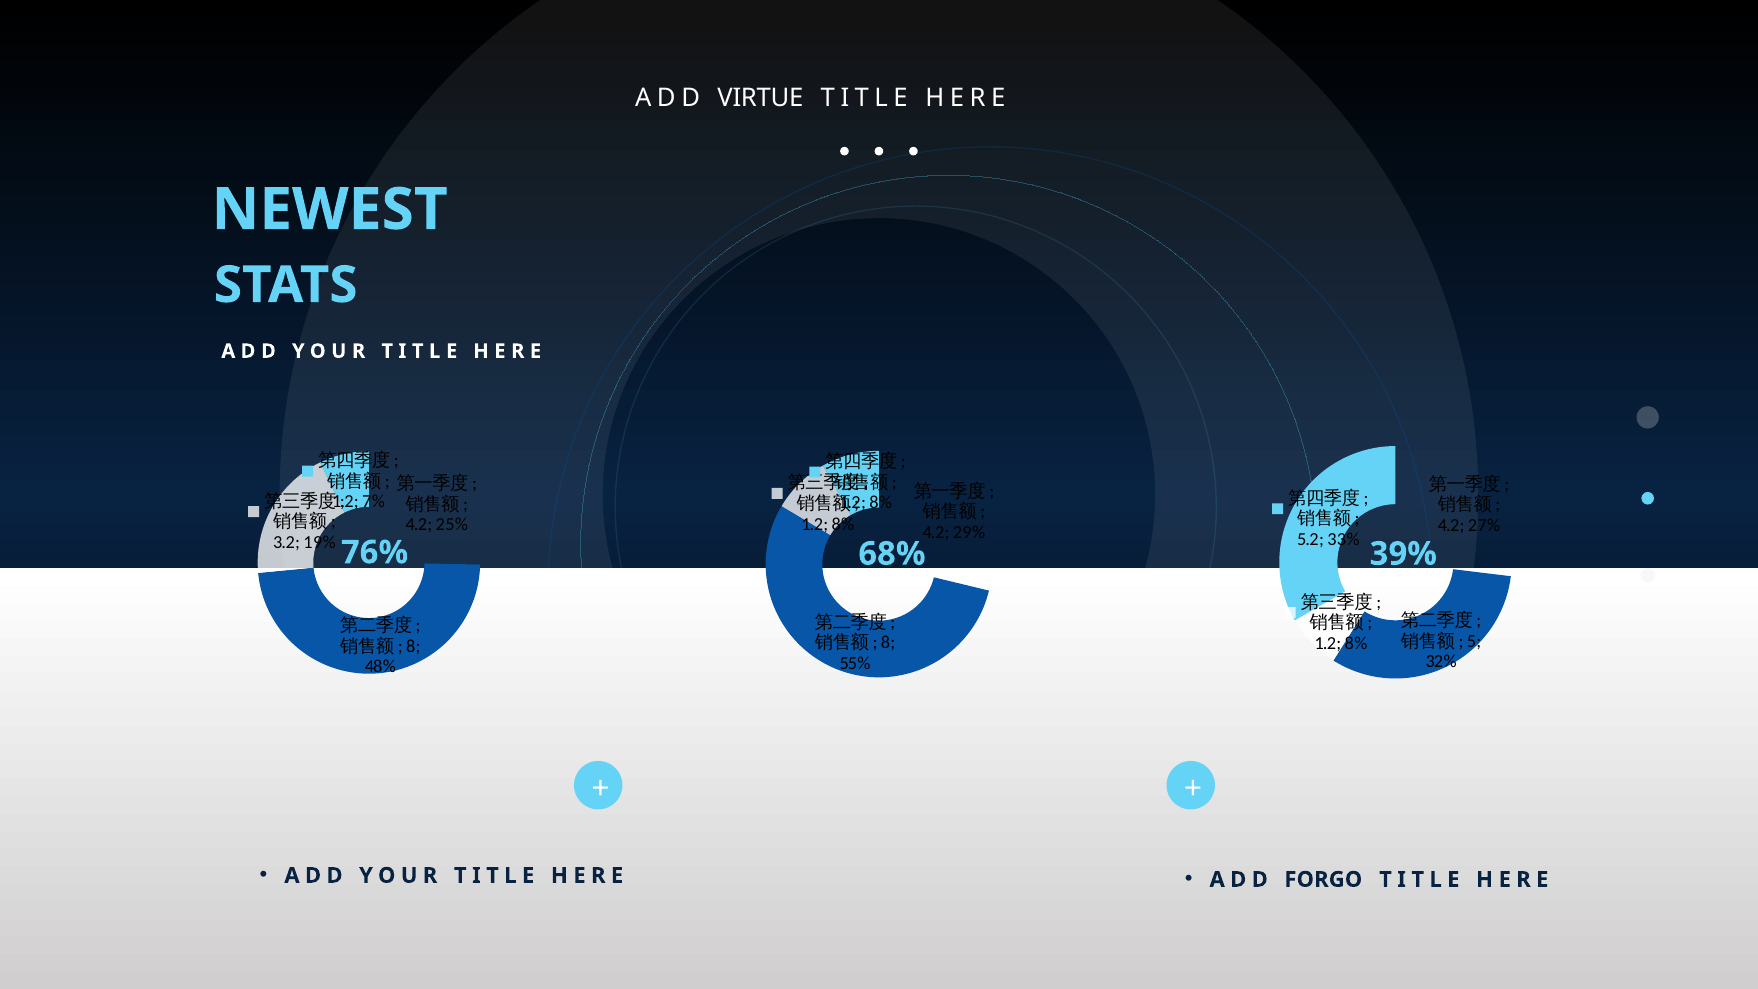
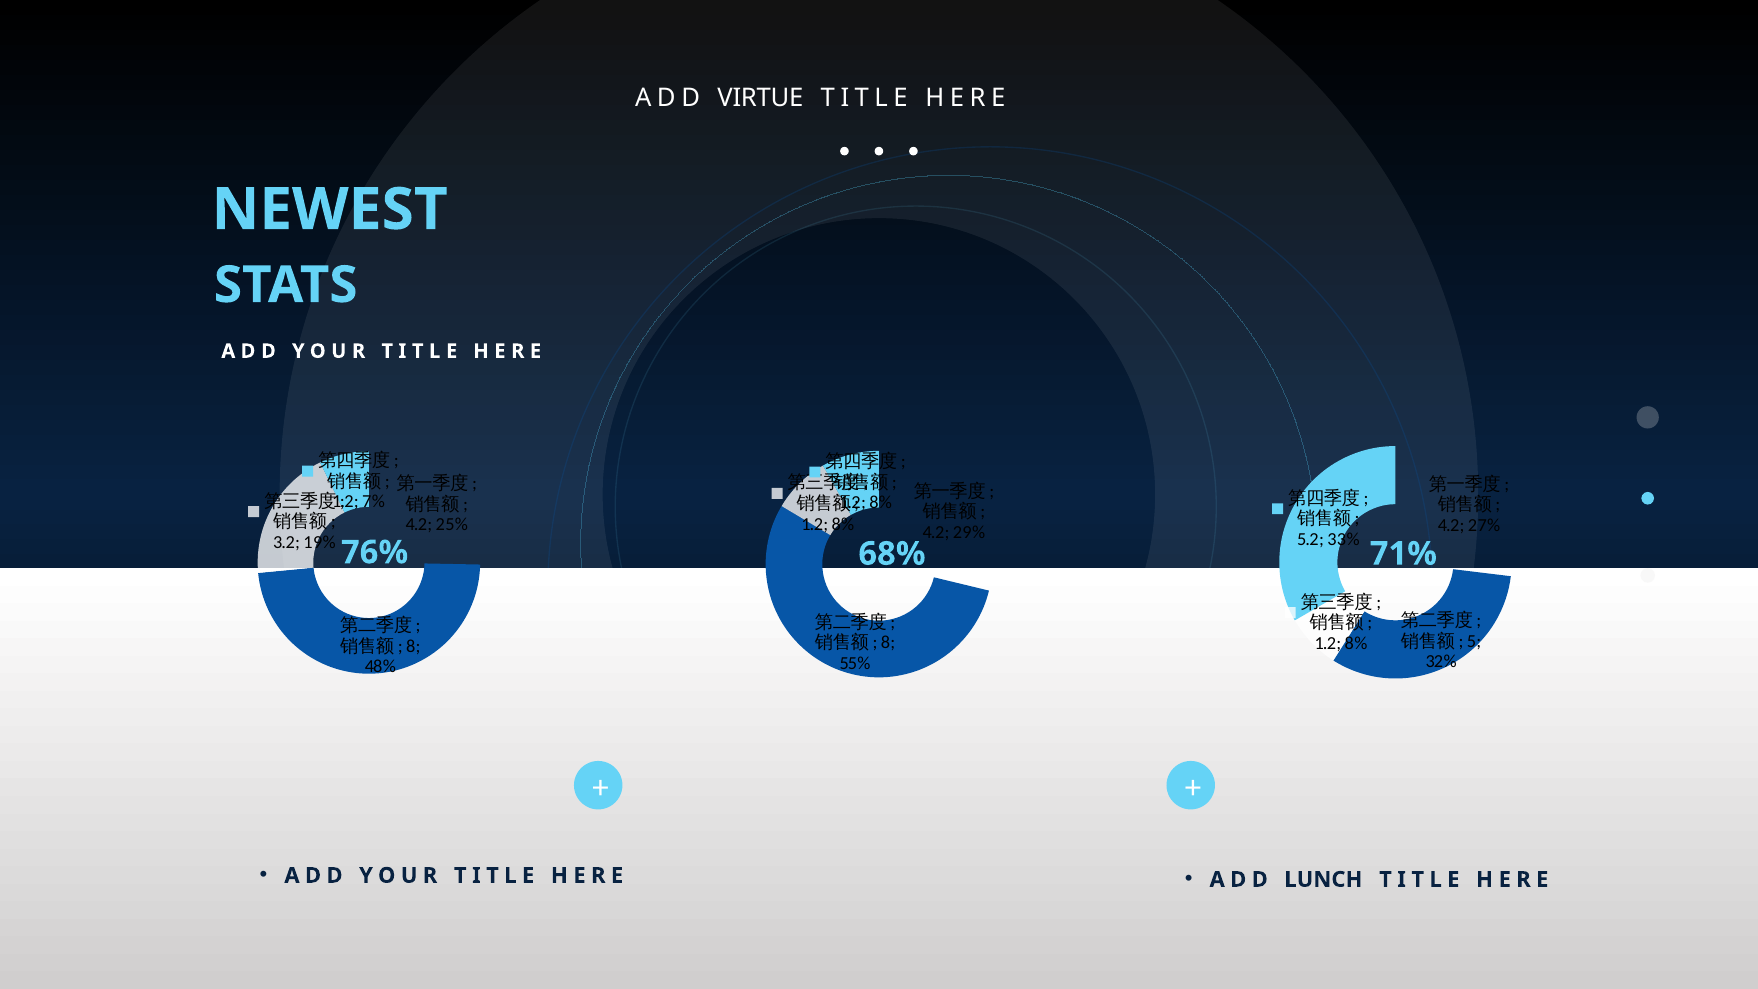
39%: 39% -> 71%
FORGO: FORGO -> LUNCH
